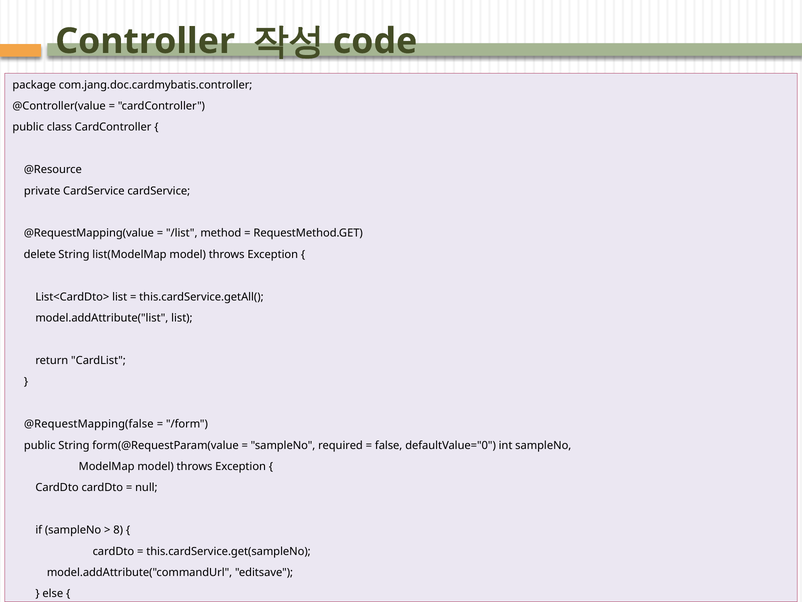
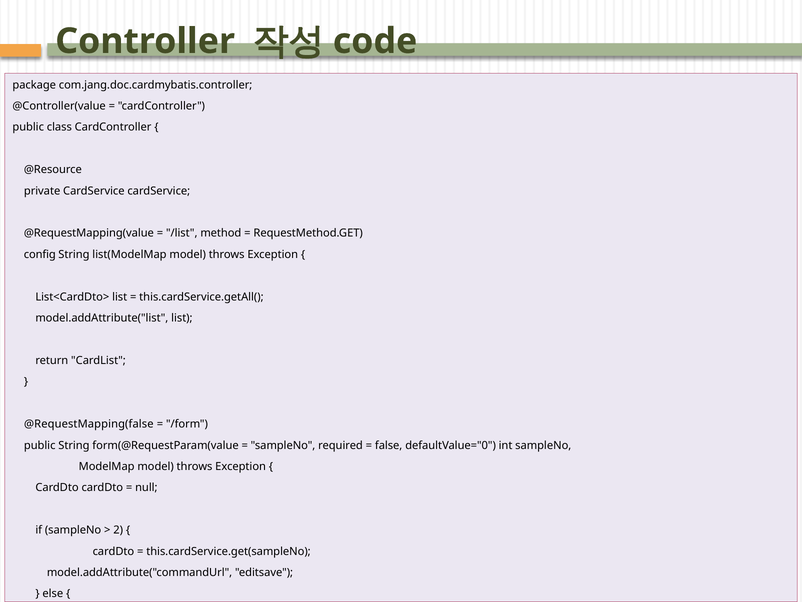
delete: delete -> config
8: 8 -> 2
